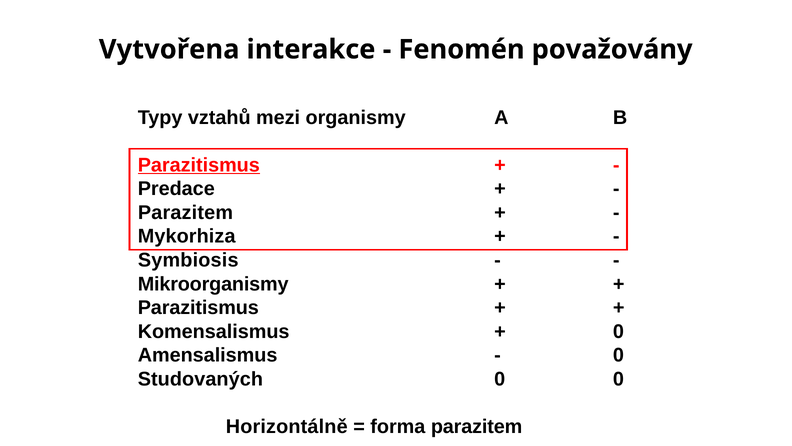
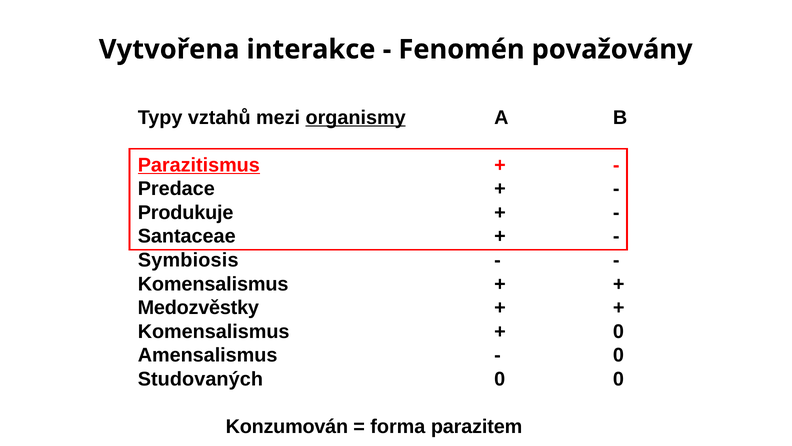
organismy underline: none -> present
Parazitem at (185, 212): Parazitem -> Produkuje
Mykorhiza: Mykorhiza -> Santaceae
Mikroorganismy at (213, 284): Mikroorganismy -> Komensalismus
Parazitismus at (198, 307): Parazitismus -> Medozvěstky
Horizontálně: Horizontálně -> Konzumován
